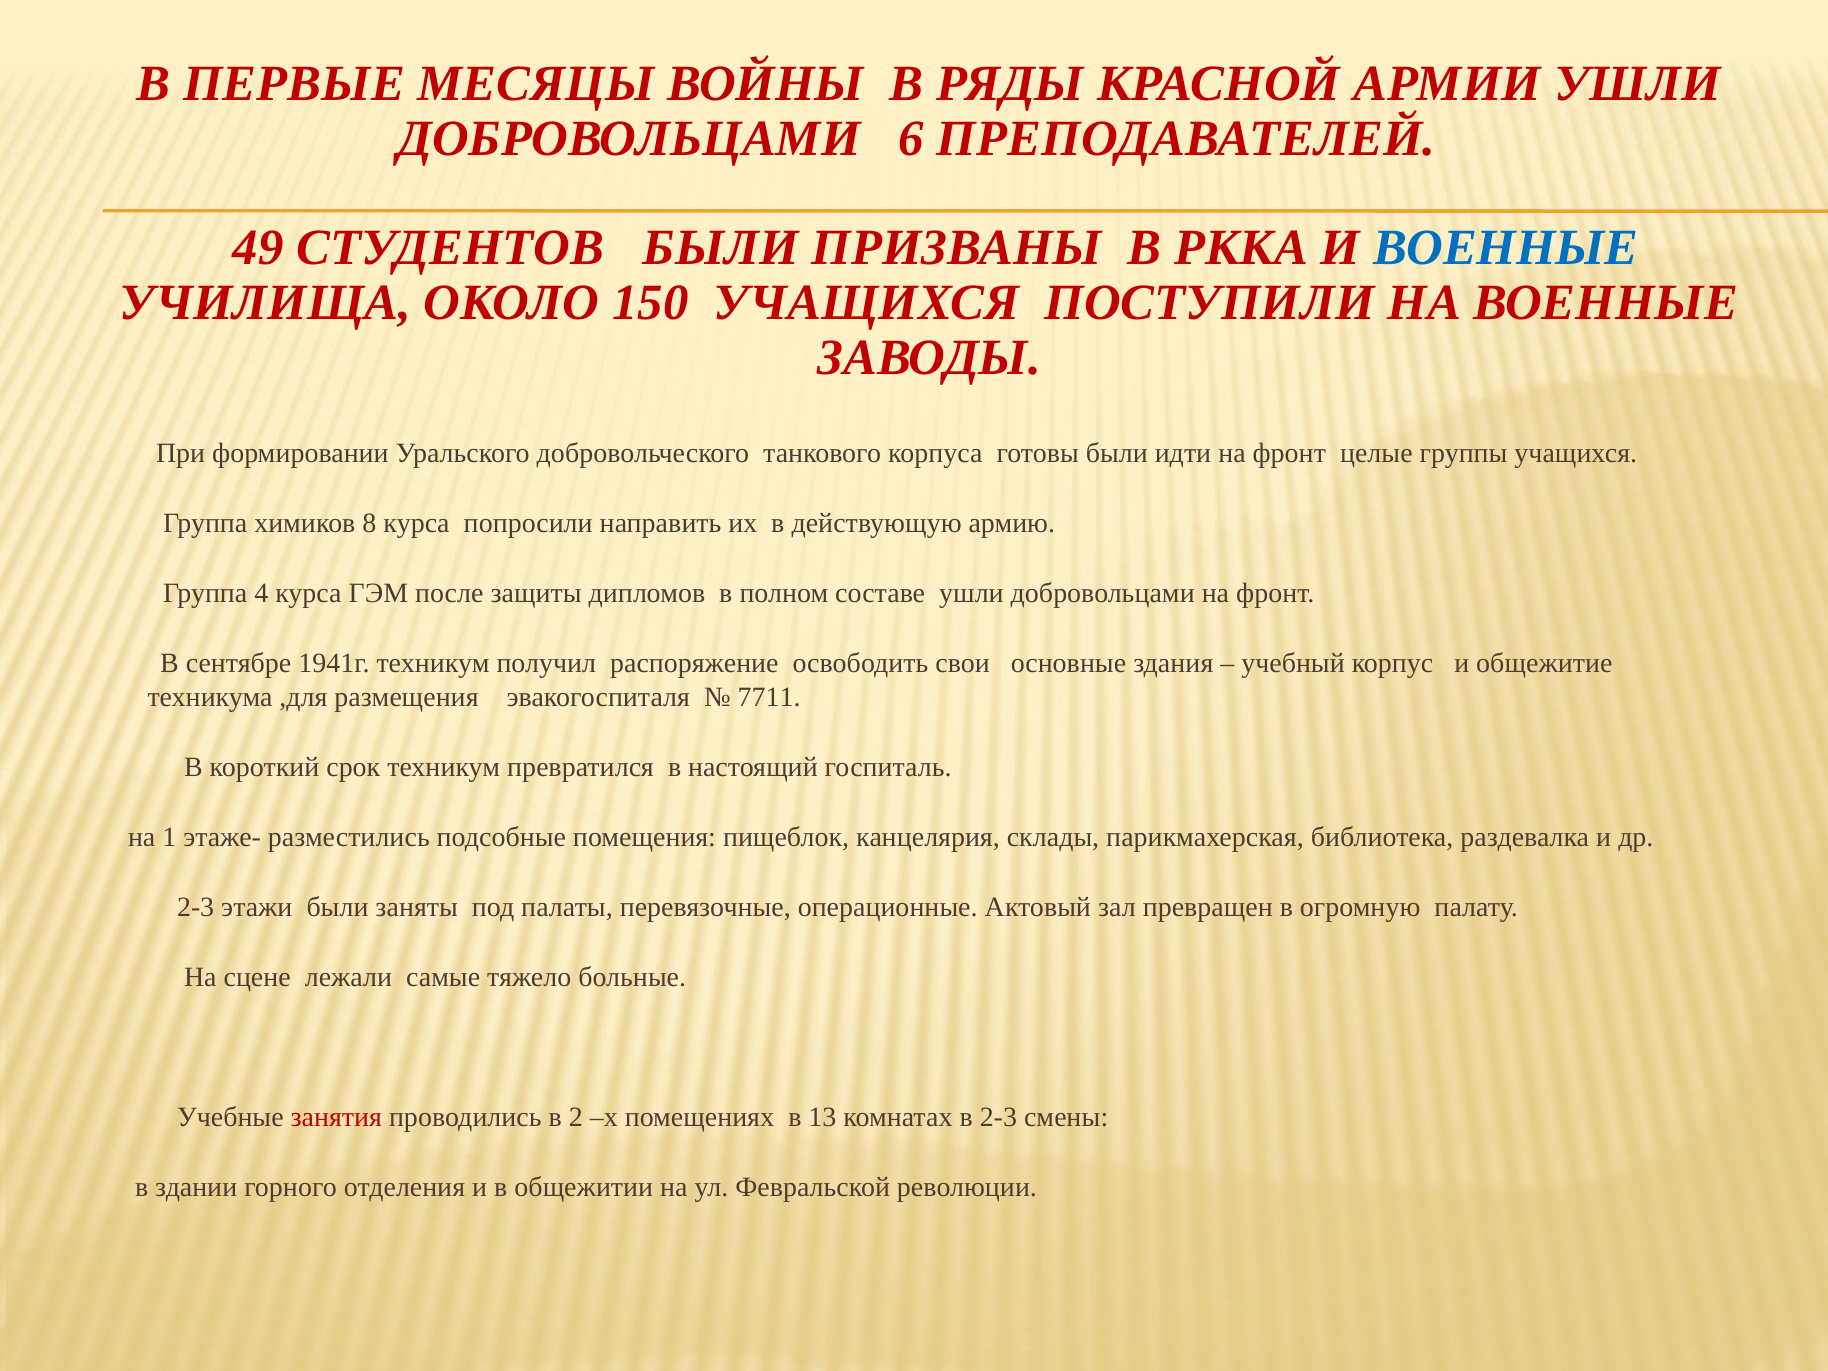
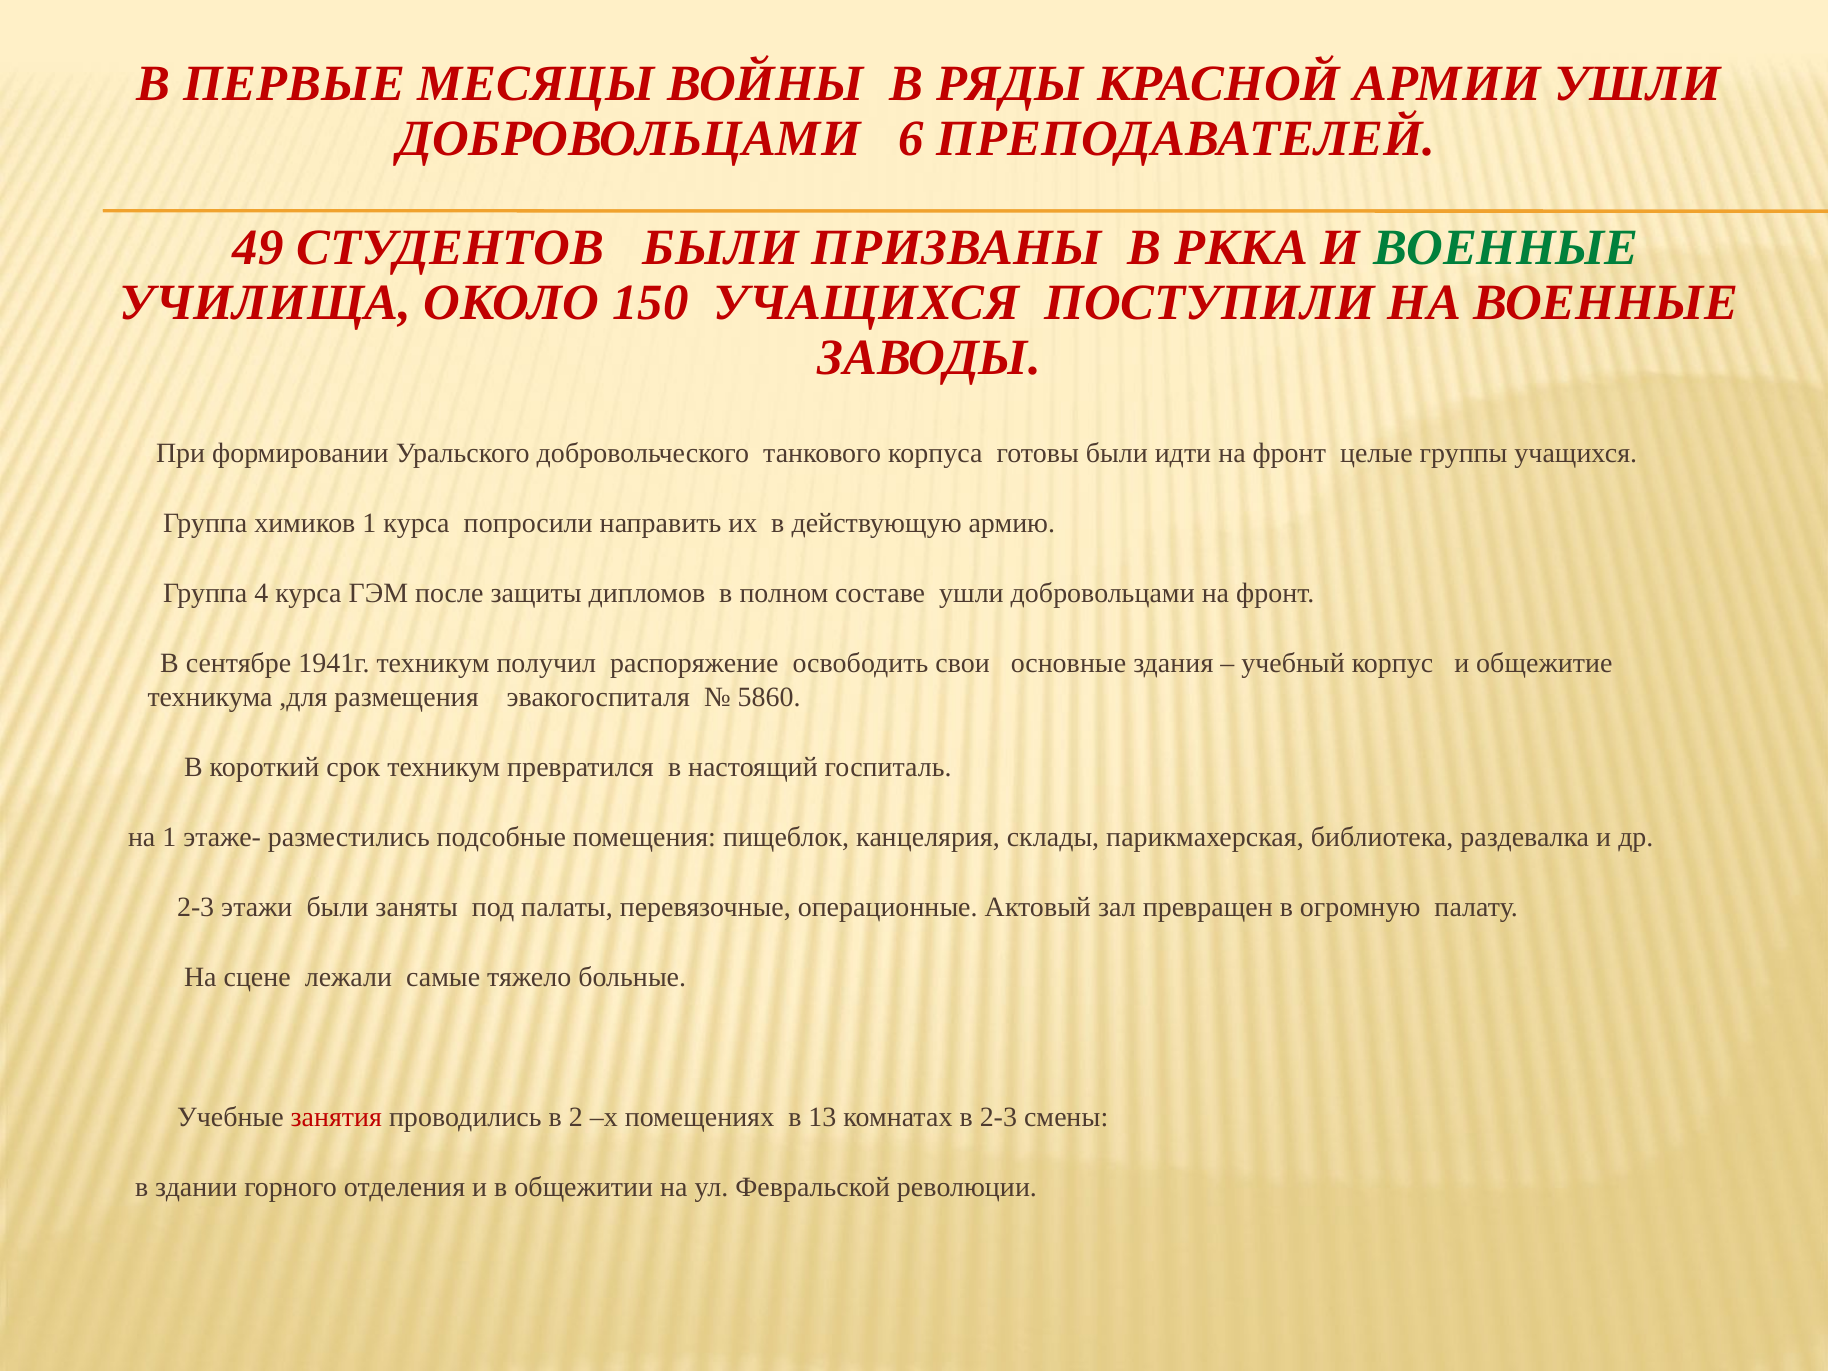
ВОЕННЫЕ at (1506, 248) colour: blue -> green
химиков 8: 8 -> 1
7711: 7711 -> 5860
